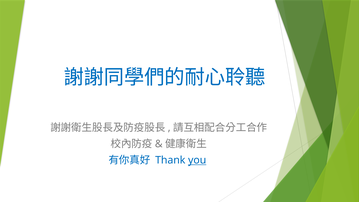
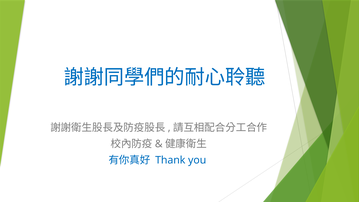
you underline: present -> none
